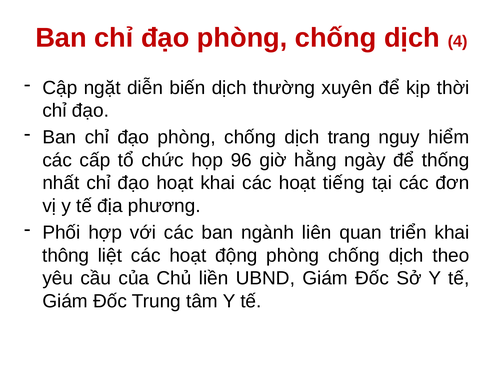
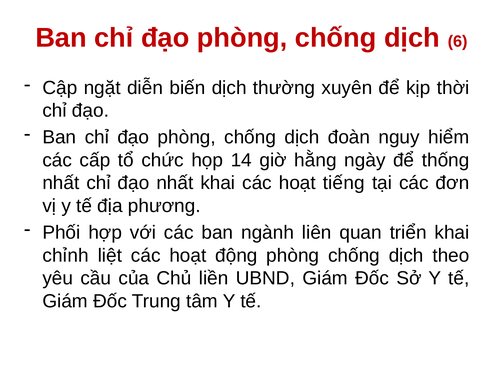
4: 4 -> 6
trang: trang -> đoàn
96: 96 -> 14
đạo hoạt: hoạt -> nhất
thông: thông -> chỉnh
